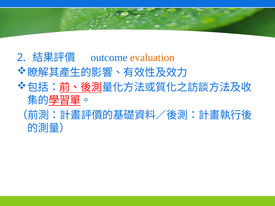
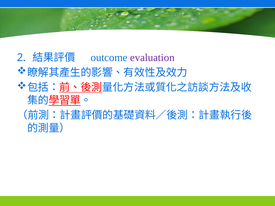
evaluation colour: orange -> purple
